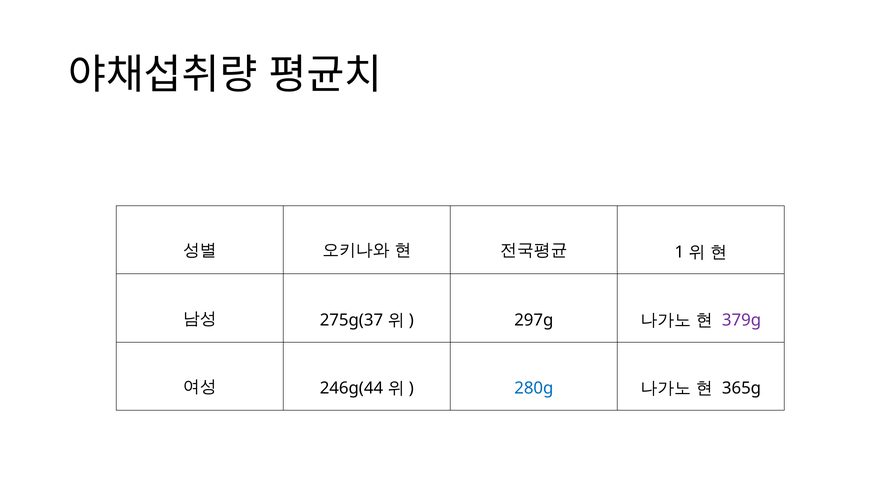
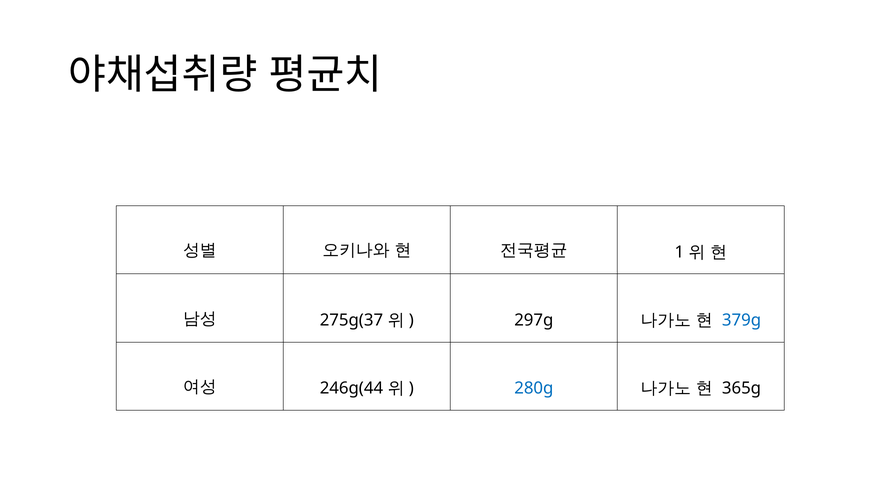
379g colour: purple -> blue
